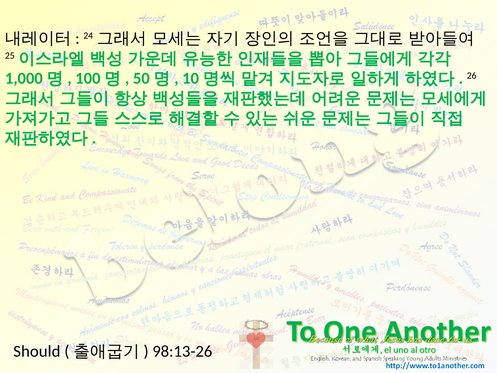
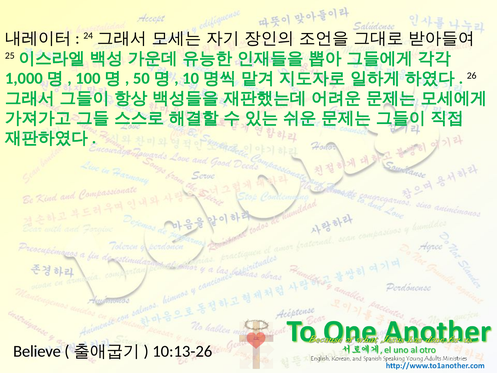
Should: Should -> Believe
98:13-26: 98:13-26 -> 10:13-26
